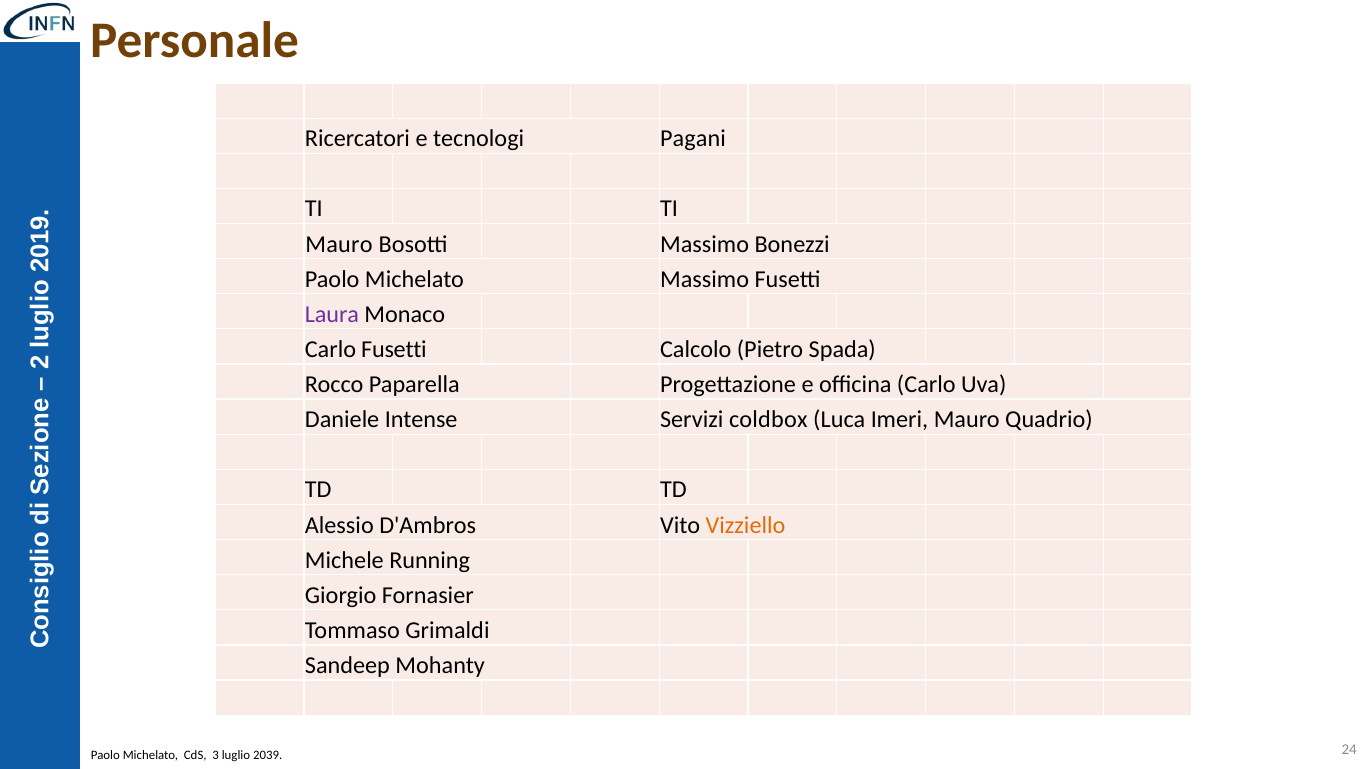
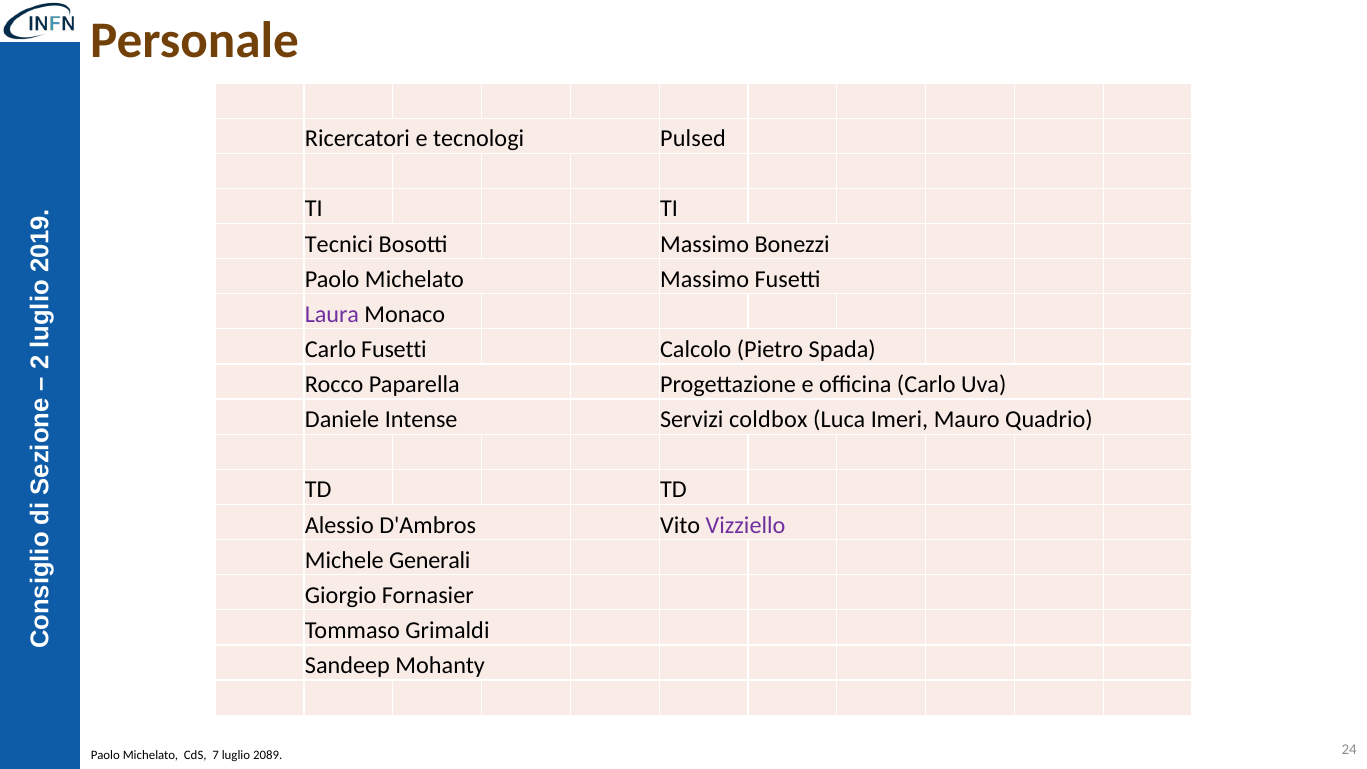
Pagani: Pagani -> Pulsed
Mauro at (339, 244): Mauro -> Tecnici
Vizziello colour: orange -> purple
Running: Running -> Generali
3: 3 -> 7
2039: 2039 -> 2089
